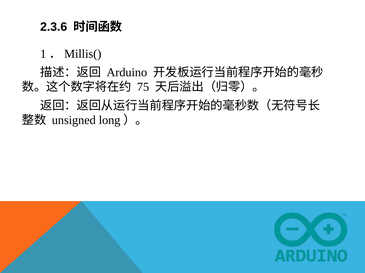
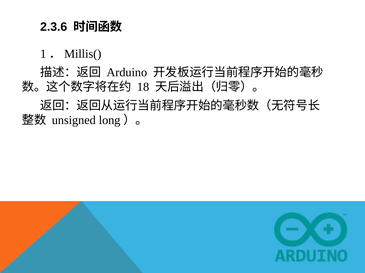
75: 75 -> 18
